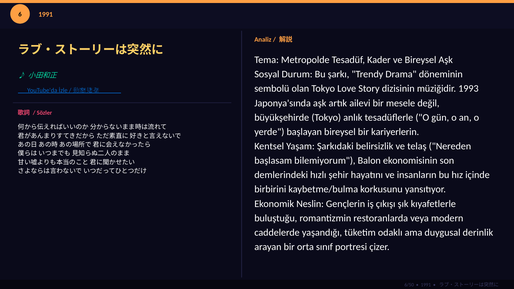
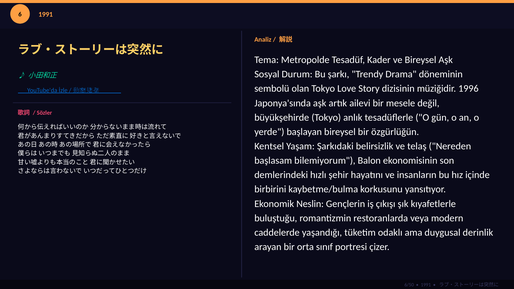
1993: 1993 -> 1996
kariyerlerin: kariyerlerin -> özgürlüğün
